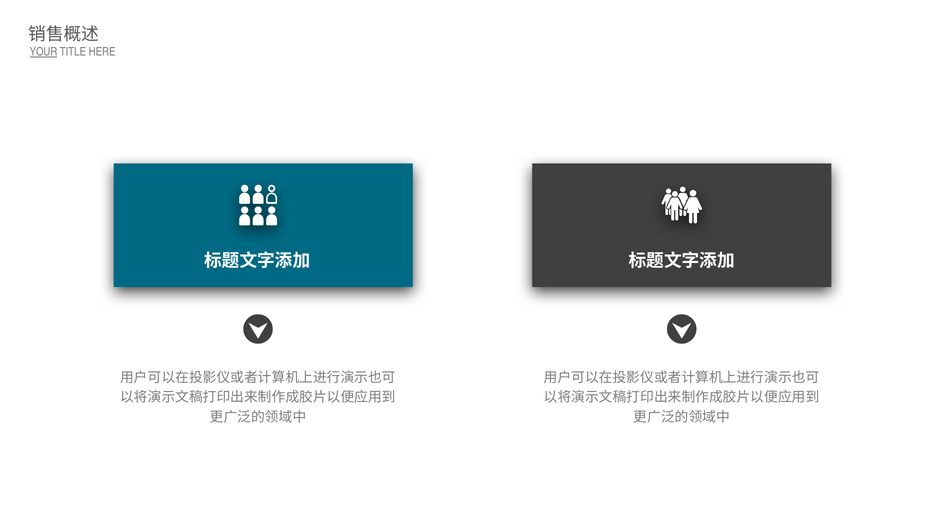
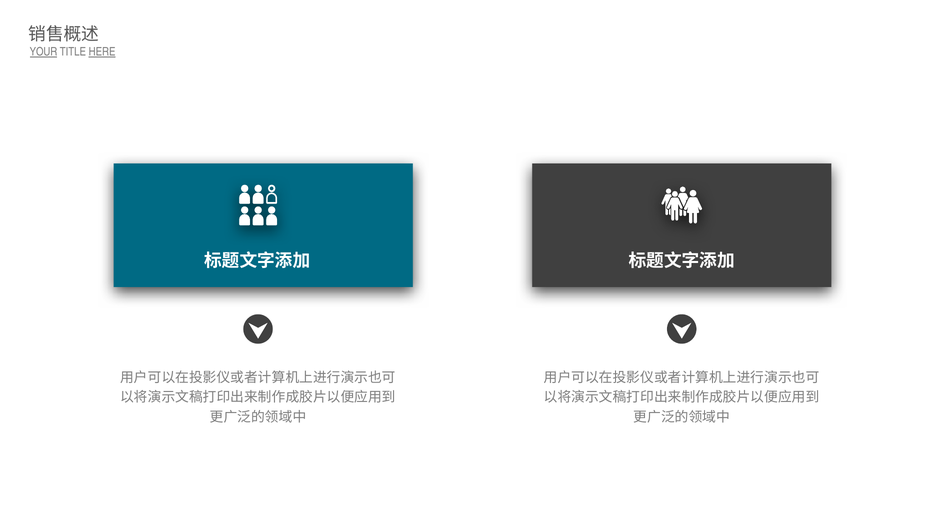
HERE underline: none -> present
